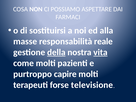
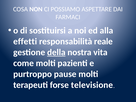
masse: masse -> effetti
vita underline: present -> none
capire: capire -> pause
